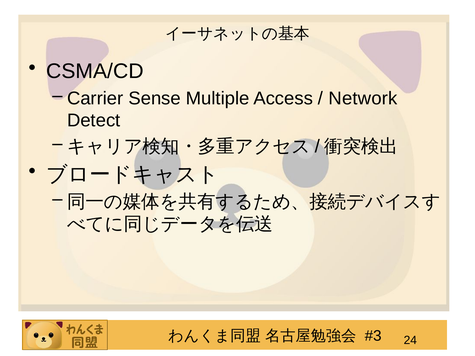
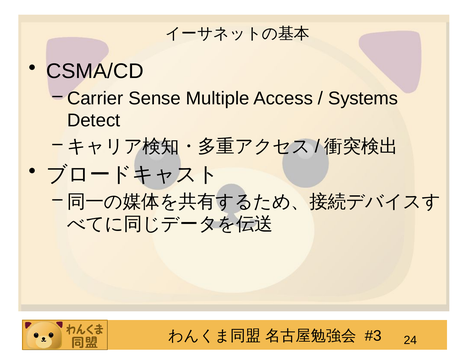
Network: Network -> Systems
